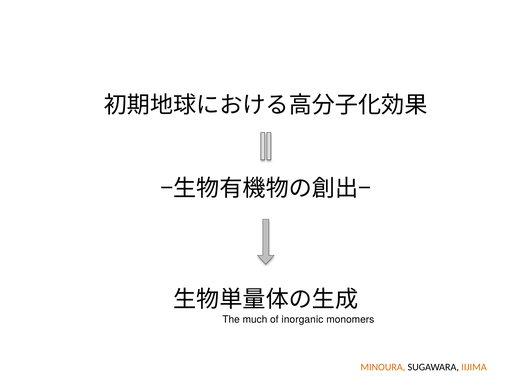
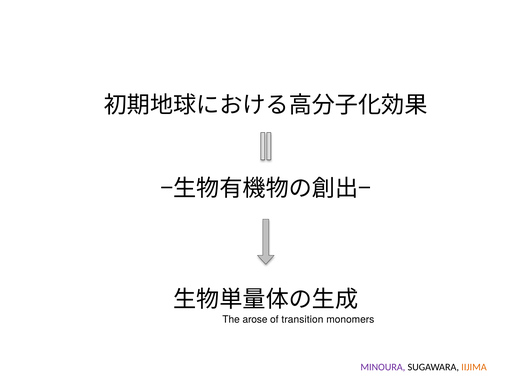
much: much -> arose
inorganic: inorganic -> transition
MINOURA colour: orange -> purple
